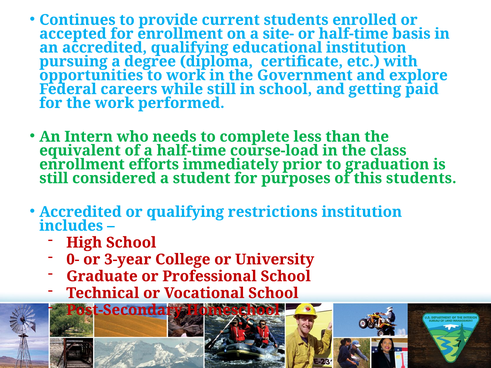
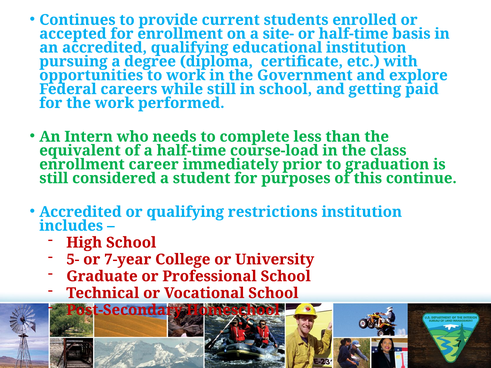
efforts: efforts -> career
this students: students -> continue
0-: 0- -> 5-
3-year: 3-year -> 7-year
